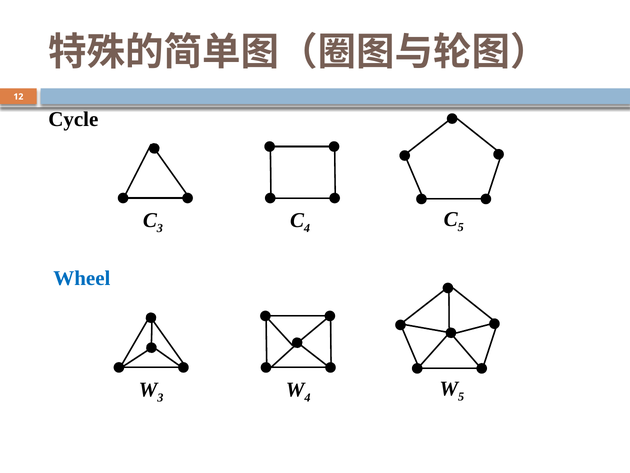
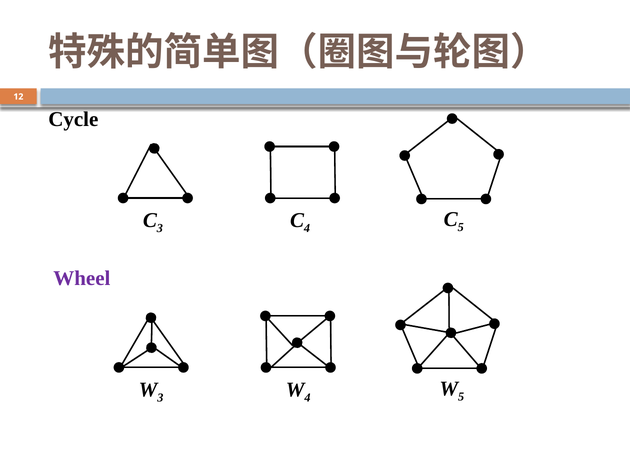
Wheel colour: blue -> purple
